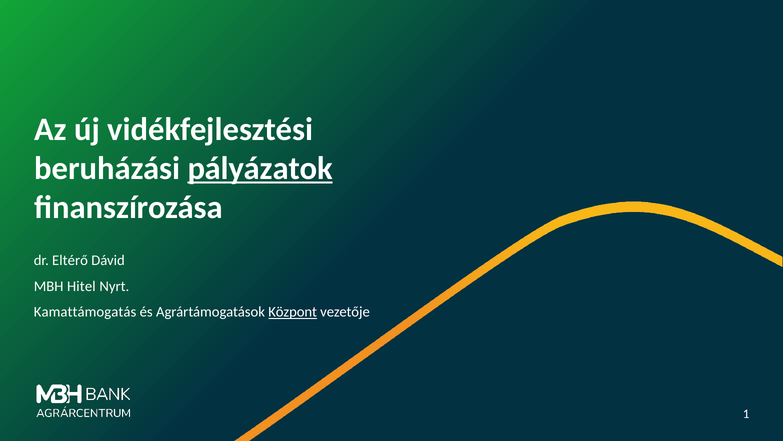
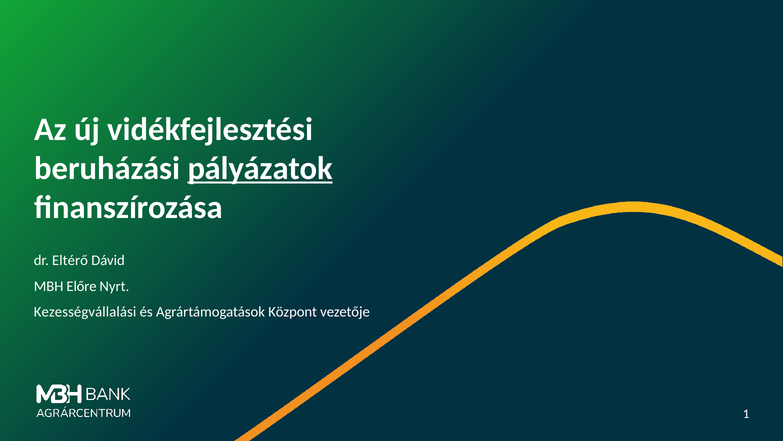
Hitel: Hitel -> Előre
Kamattámogatás: Kamattámogatás -> Kezességvállalási
Központ underline: present -> none
